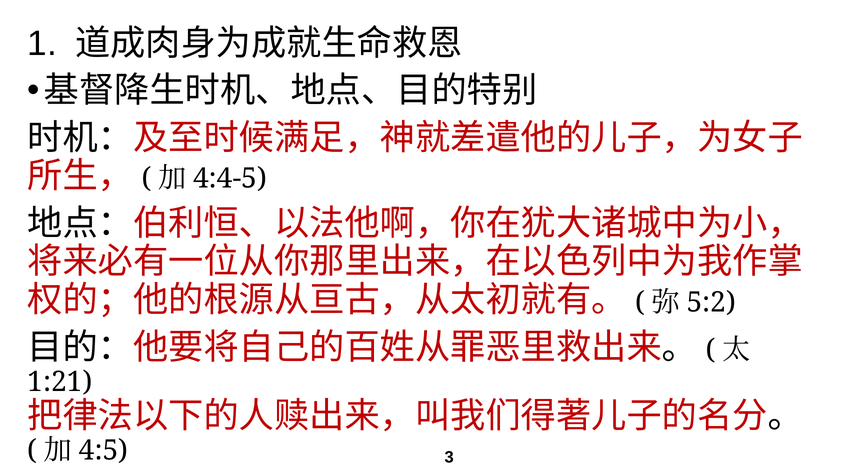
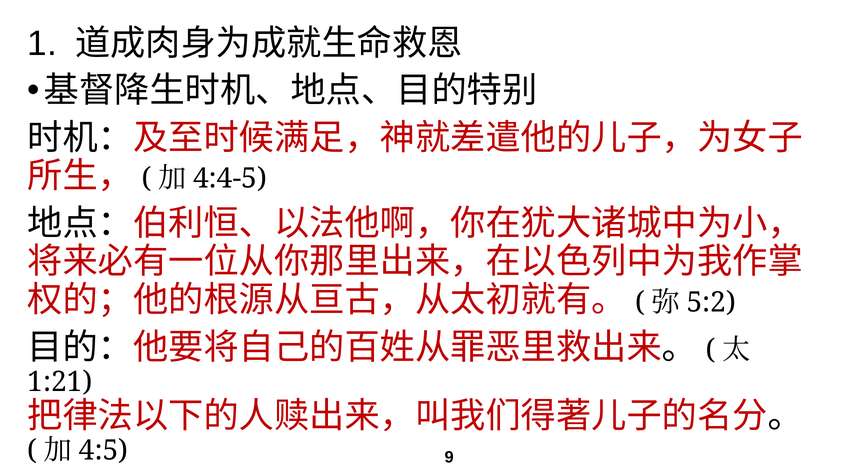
3: 3 -> 9
